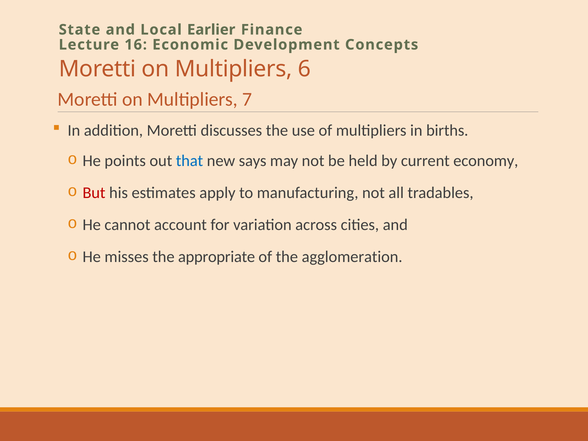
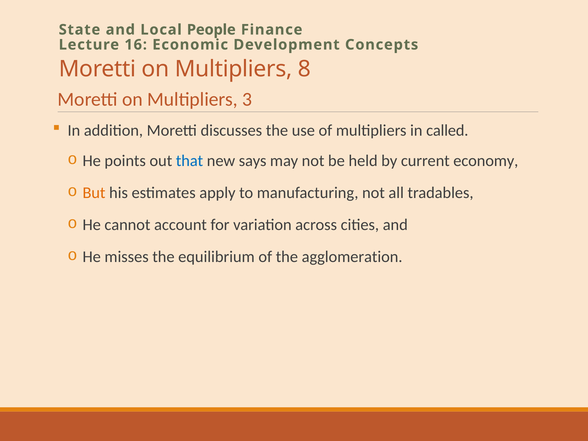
Earlier: Earlier -> People
6: 6 -> 8
7: 7 -> 3
births: births -> called
But colour: red -> orange
appropriate: appropriate -> equilibrium
